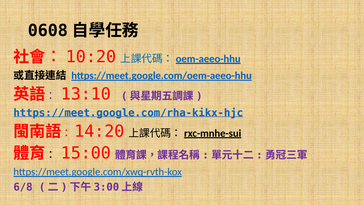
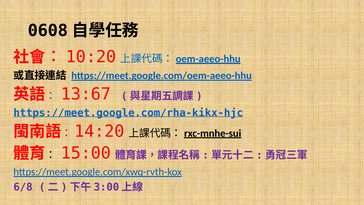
13:10: 13:10 -> 13:67
